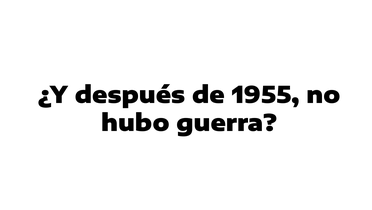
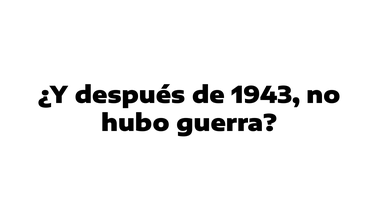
1955: 1955 -> 1943
